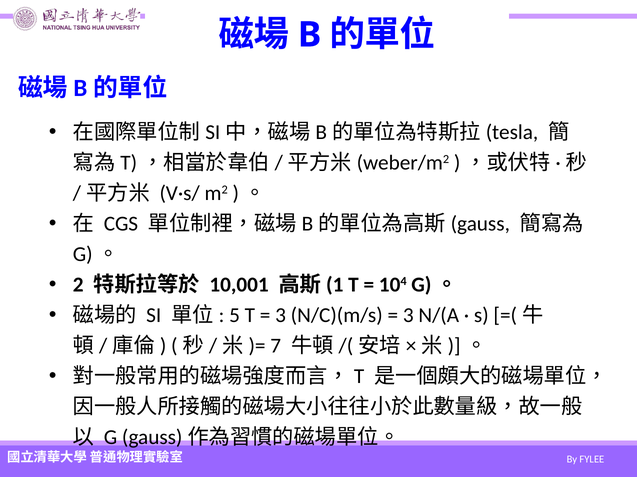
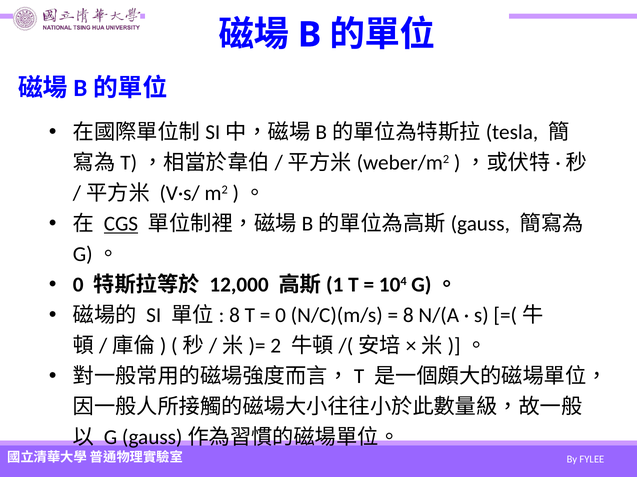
CGS underline: none -> present
2 at (78, 285): 2 -> 0
10,001: 10,001 -> 12,000
5 at (235, 316): 5 -> 8
3 at (281, 316): 3 -> 0
3 at (408, 316): 3 -> 8
7: 7 -> 2
